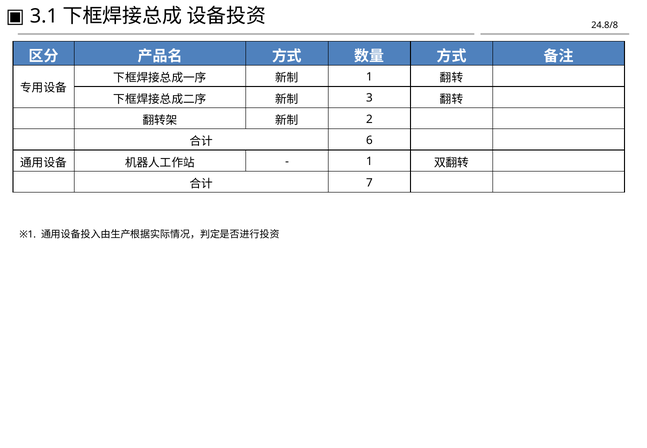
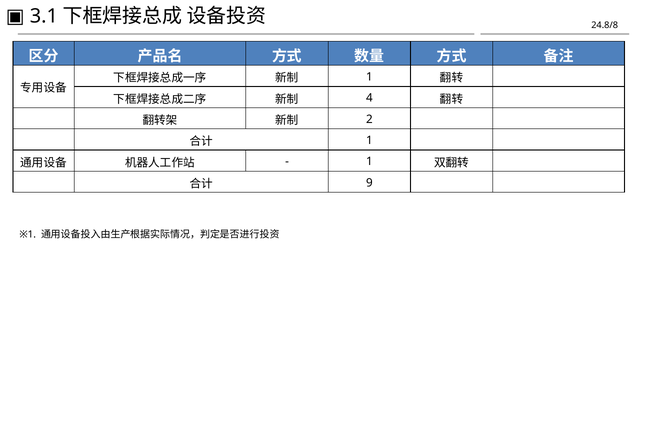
3: 3 -> 4
6 at (369, 140): 6 -> 1
7: 7 -> 9
